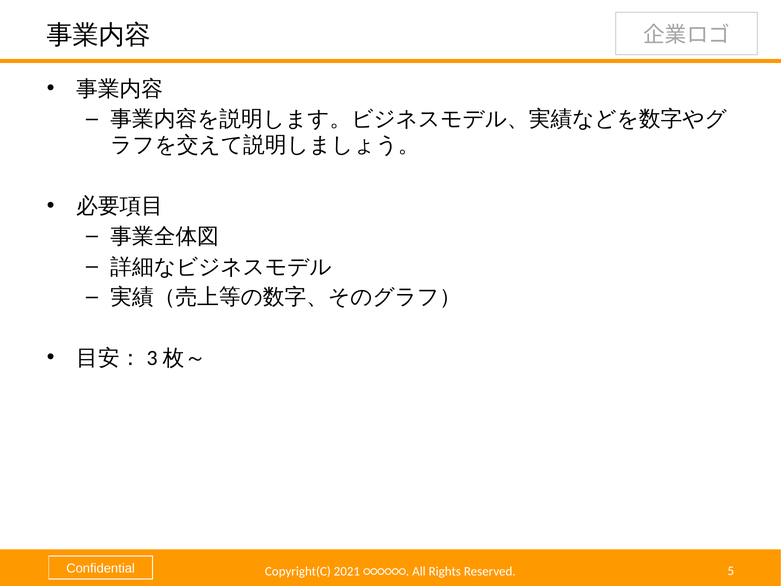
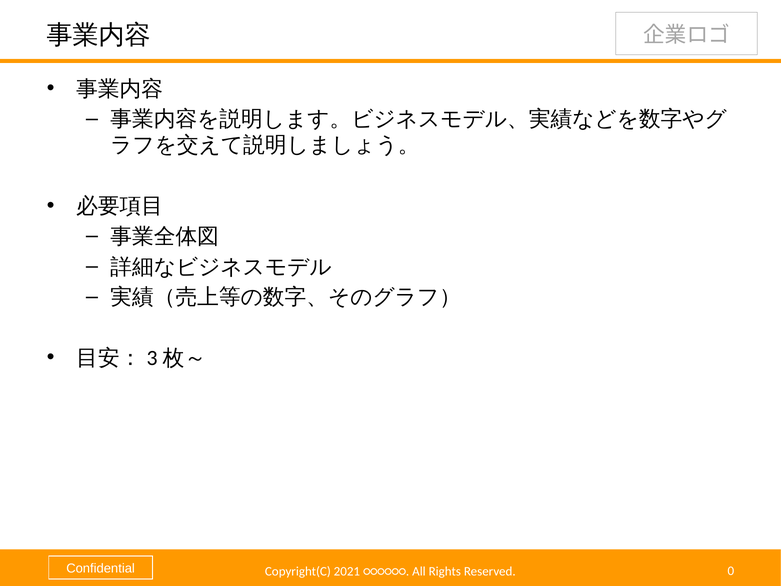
5: 5 -> 0
